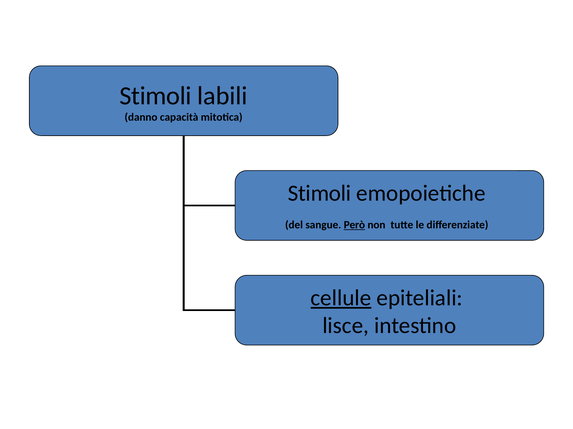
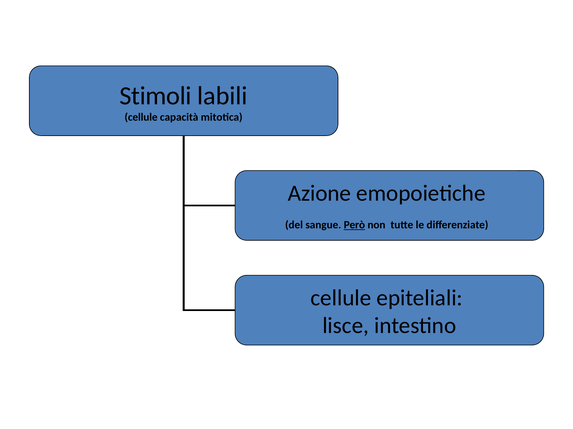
danno at (141, 117): danno -> cellule
Stimoli at (320, 194): Stimoli -> Azione
cellule at (341, 298) underline: present -> none
